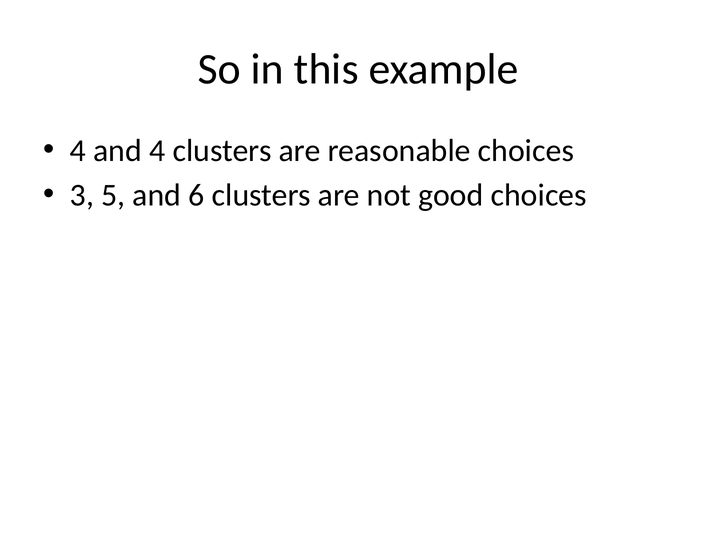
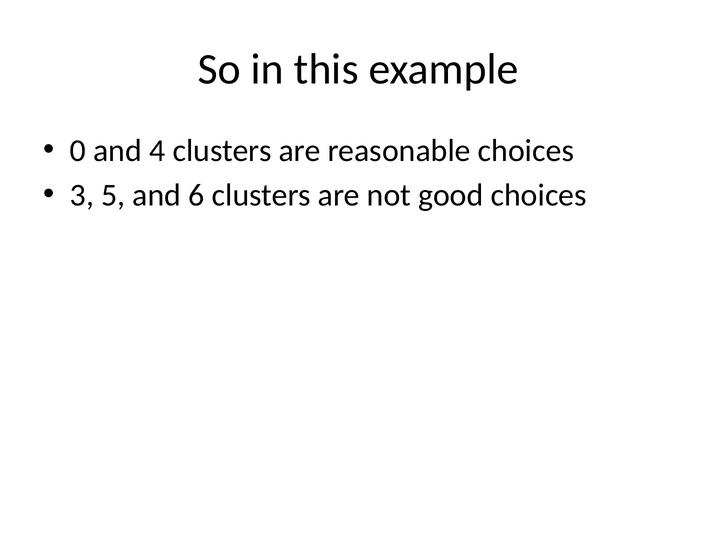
4 at (78, 150): 4 -> 0
